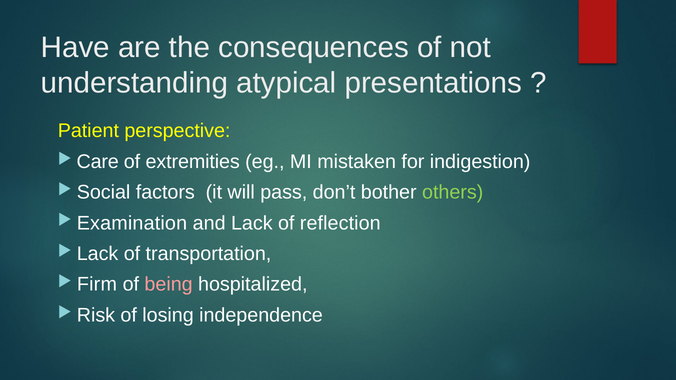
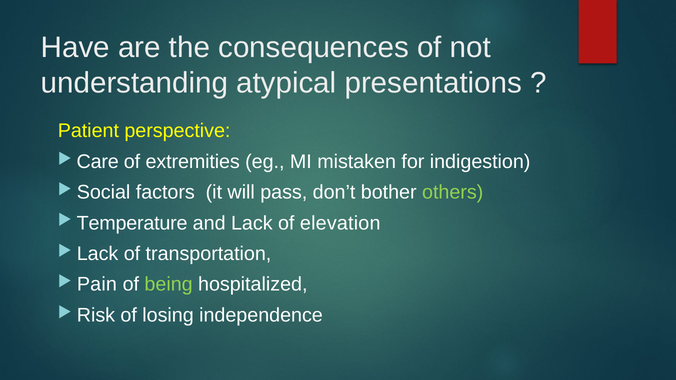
Examination: Examination -> Temperature
reflection: reflection -> elevation
Firm: Firm -> Pain
being colour: pink -> light green
